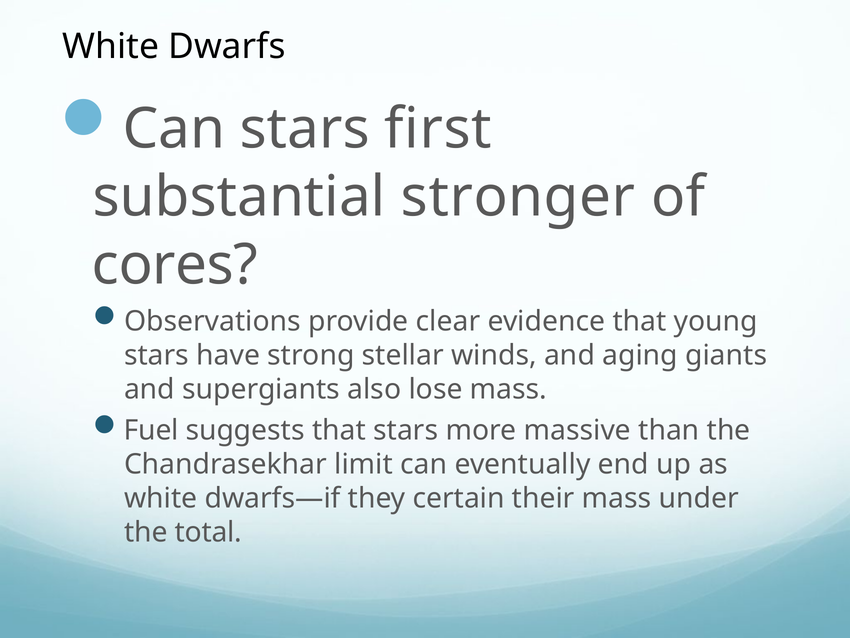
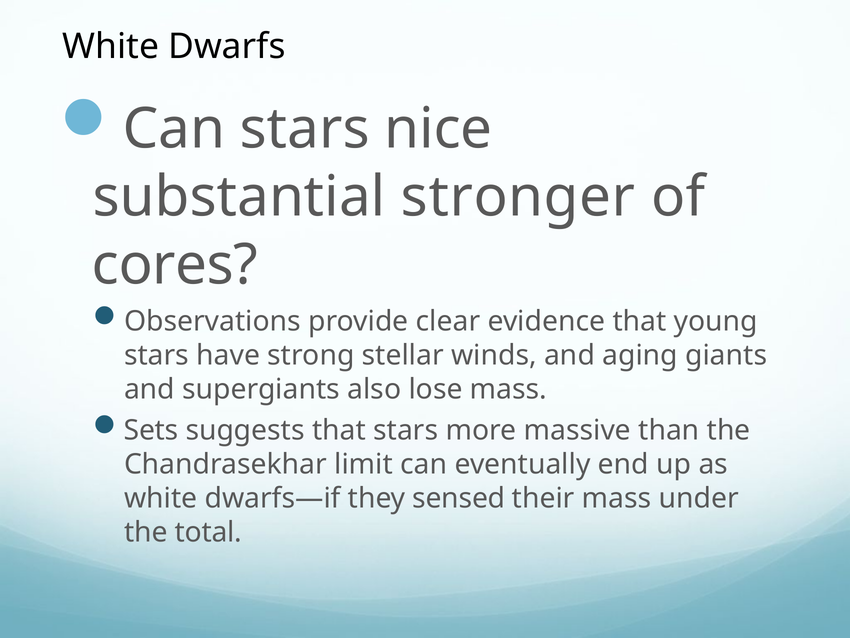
first: first -> nice
Fuel: Fuel -> Sets
certain: certain -> sensed
